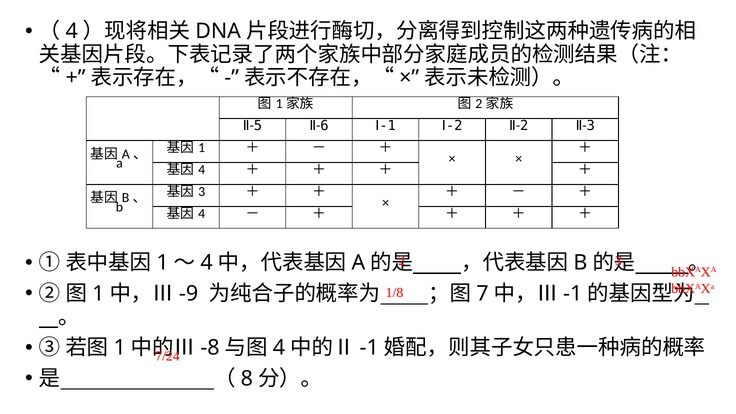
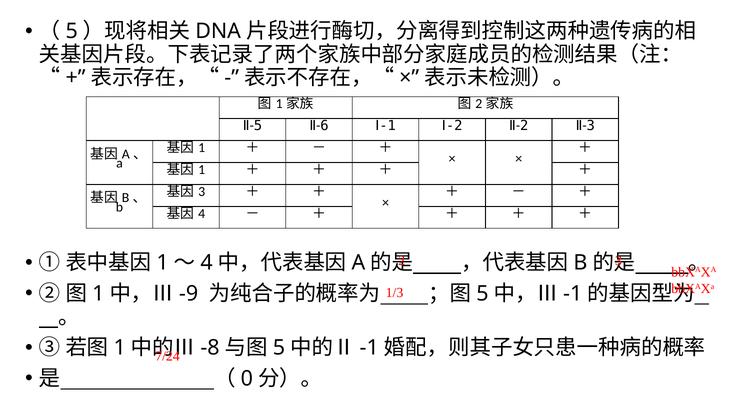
4 at (72, 31): 4 -> 5
4 at (202, 170): 4 -> 1
7 at (482, 294): 7 -> 5
1/8: 1/8 -> 1/3
4 at (279, 348): 4 -> 5
8: 8 -> 0
